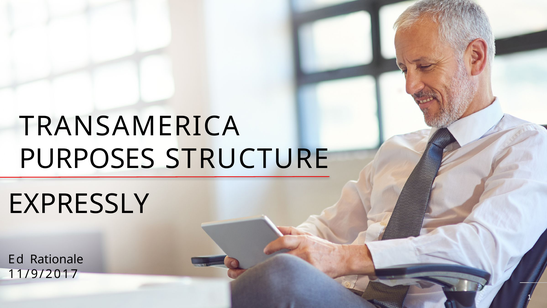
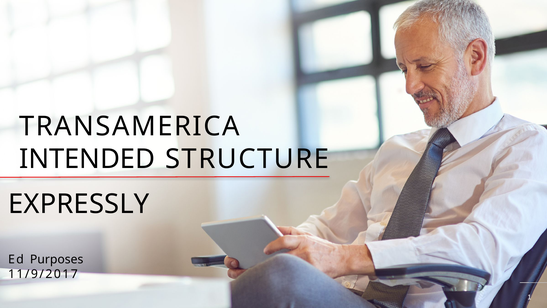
PURPOSES: PURPOSES -> INTENDED
Rationale: Rationale -> Purposes
